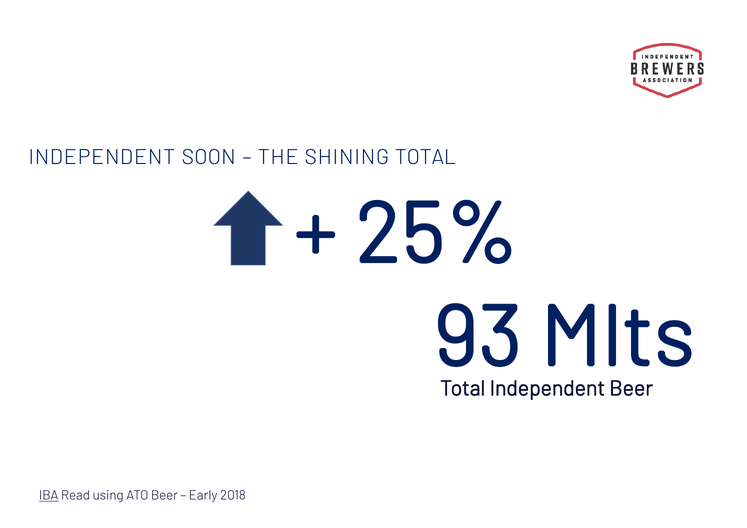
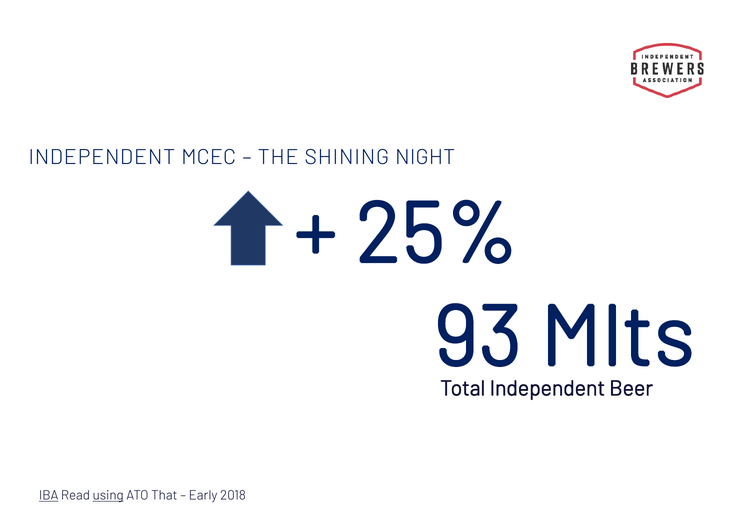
SOON: SOON -> MCEC
SHINING TOTAL: TOTAL -> NIGHT
using underline: none -> present
ATO Beer: Beer -> That
